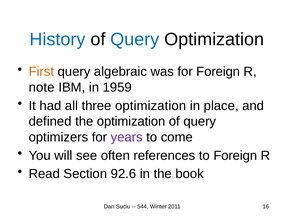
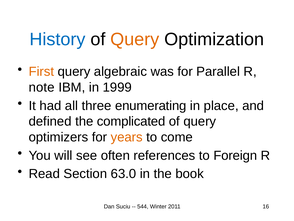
Query at (135, 39) colour: blue -> orange
for Foreign: Foreign -> Parallel
1959: 1959 -> 1999
three optimization: optimization -> enumerating
the optimization: optimization -> complicated
years colour: purple -> orange
92.6: 92.6 -> 63.0
